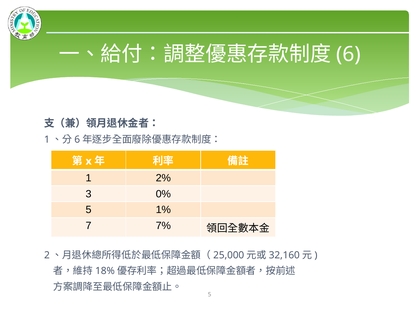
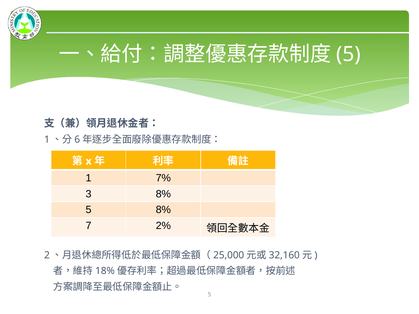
6 at (348, 54): 6 -> 5
2%: 2% -> 7%
3 0%: 0% -> 8%
5 1%: 1% -> 8%
7%: 7% -> 2%
